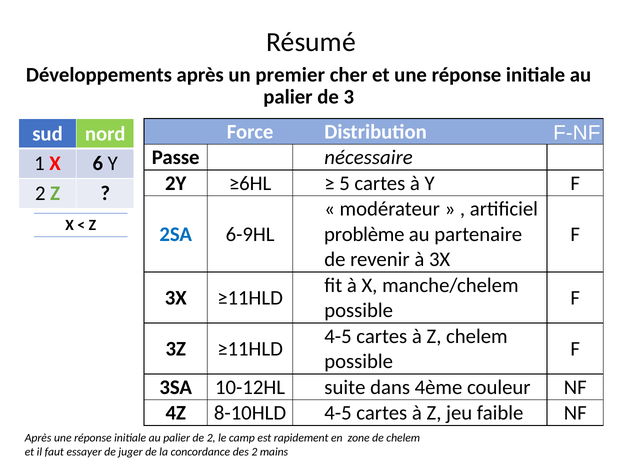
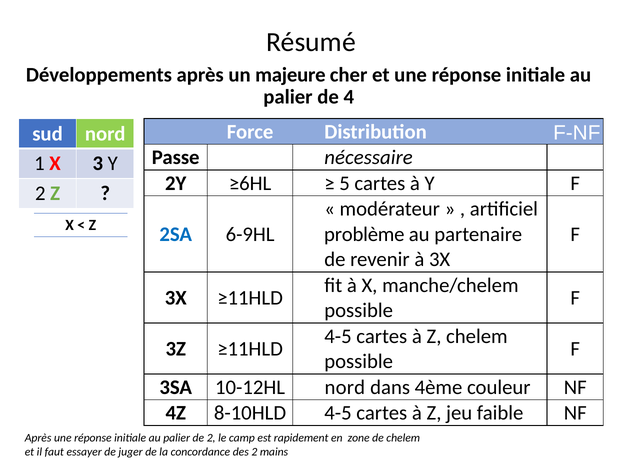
premier: premier -> majeure
3: 3 -> 4
6: 6 -> 3
10-12HL suite: suite -> nord
